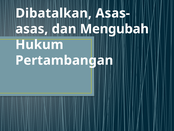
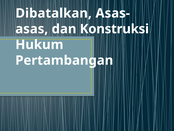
Mengubah: Mengubah -> Konstruksi
